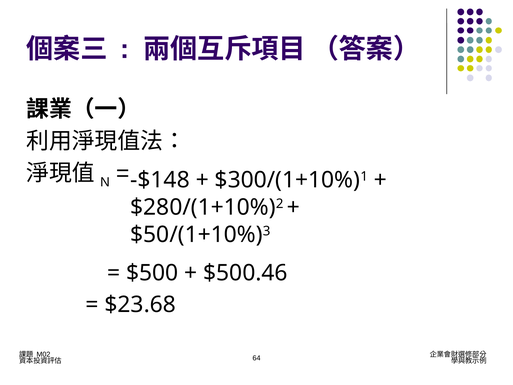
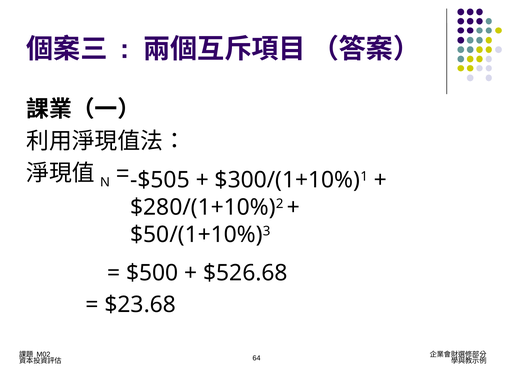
-$148: -$148 -> -$505
$500.46: $500.46 -> $526.68
